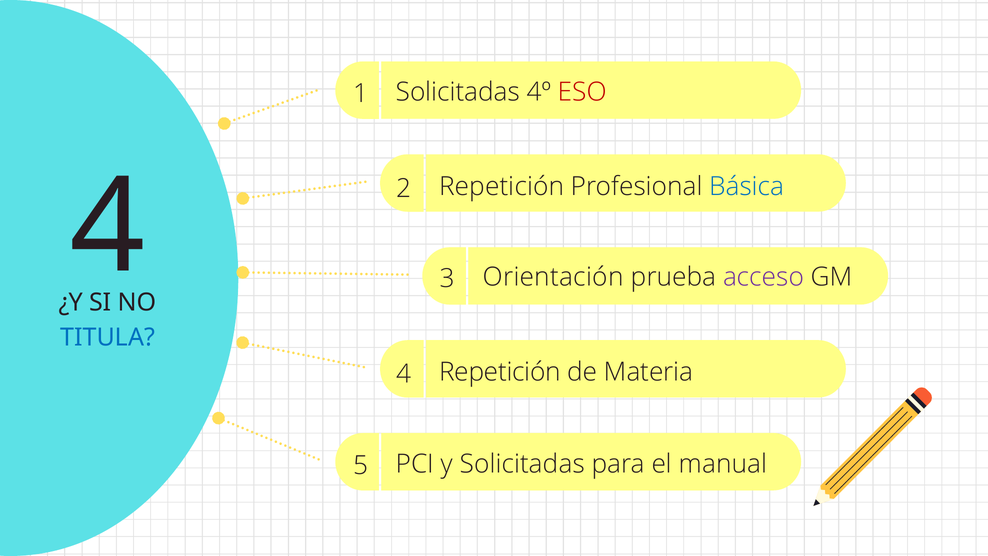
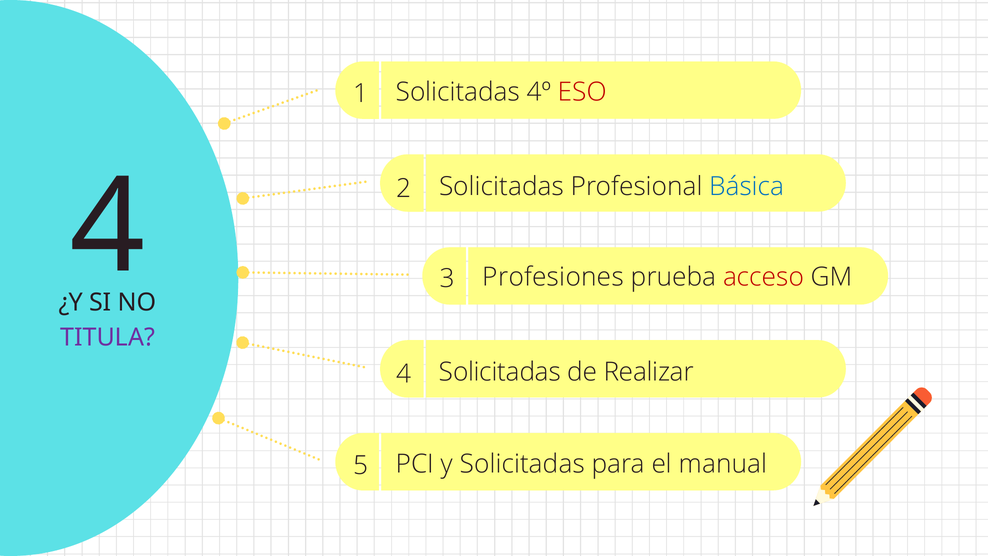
2 Repetición: Repetición -> Solicitadas
Orientación: Orientación -> Profesiones
acceso colour: purple -> red
TITULA colour: blue -> purple
4 Repetición: Repetición -> Solicitadas
Materia: Materia -> Realizar
